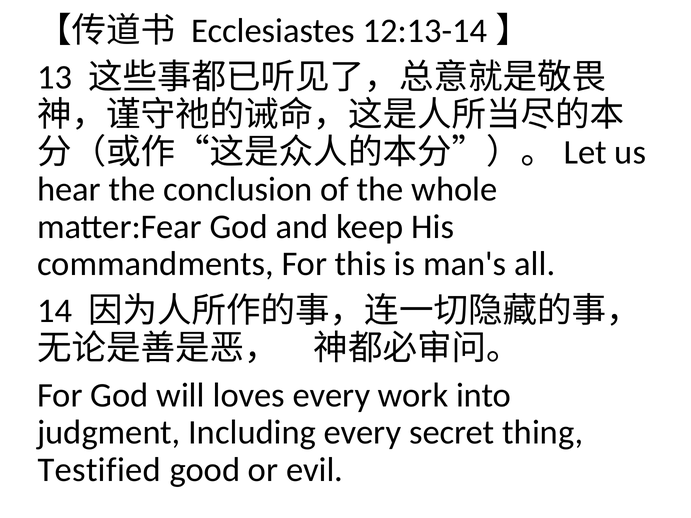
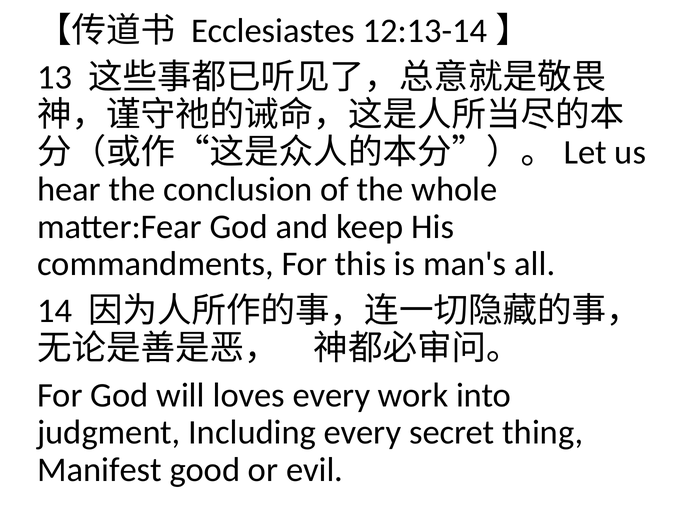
Testified: Testified -> Manifest
